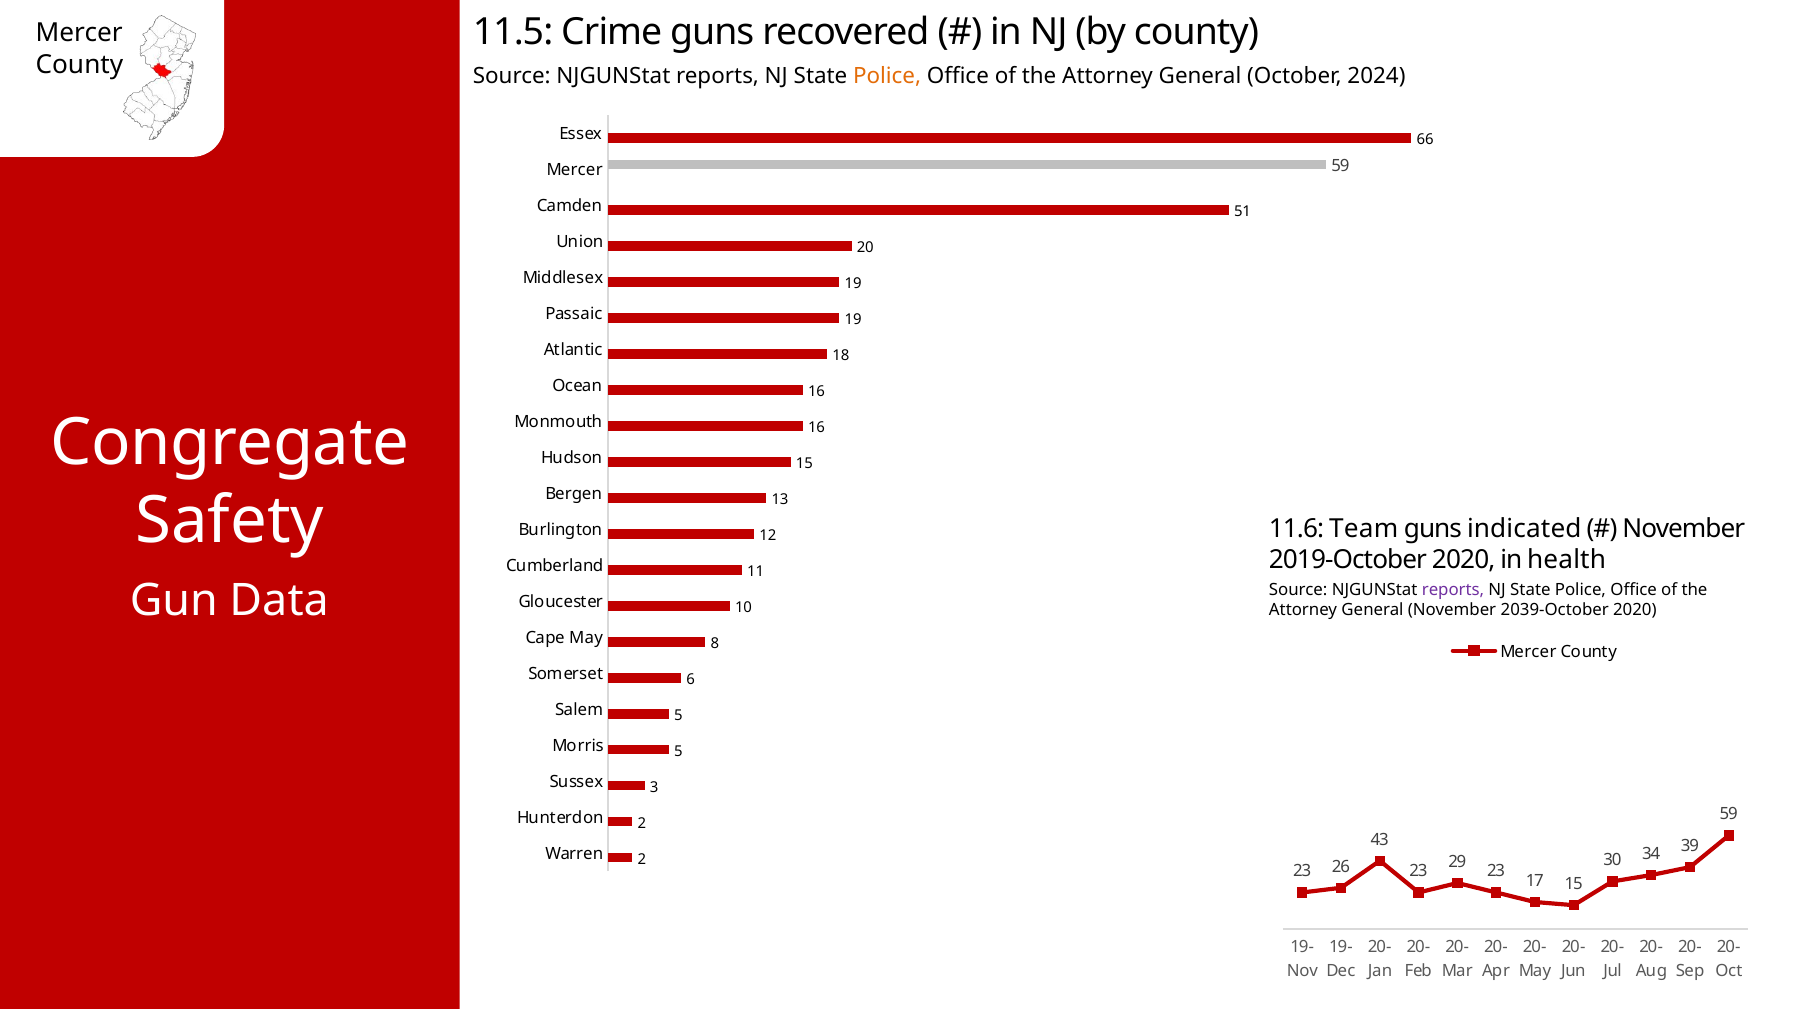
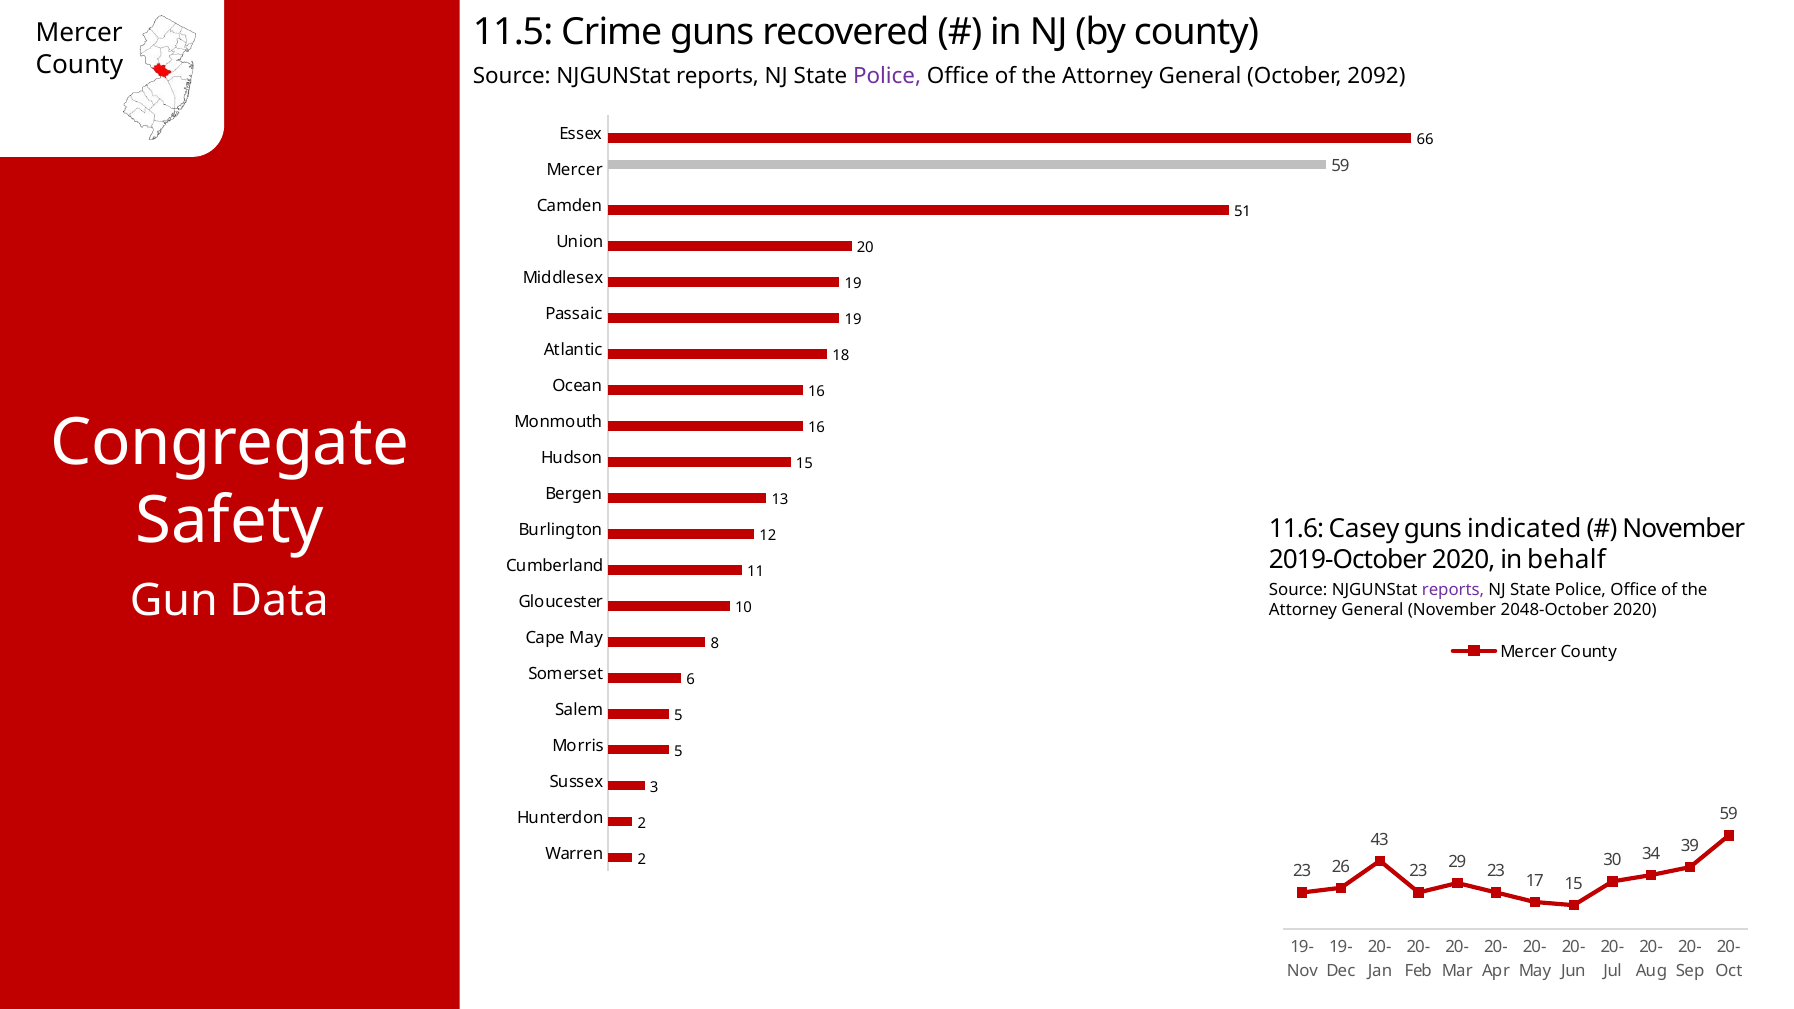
Police at (887, 76) colour: orange -> purple
2024: 2024 -> 2092
Team: Team -> Casey
health: health -> behalf
2039-October: 2039-October -> 2048-October
